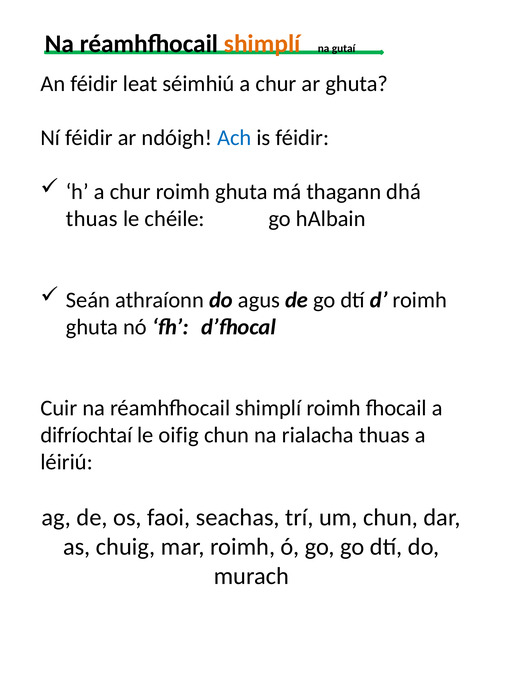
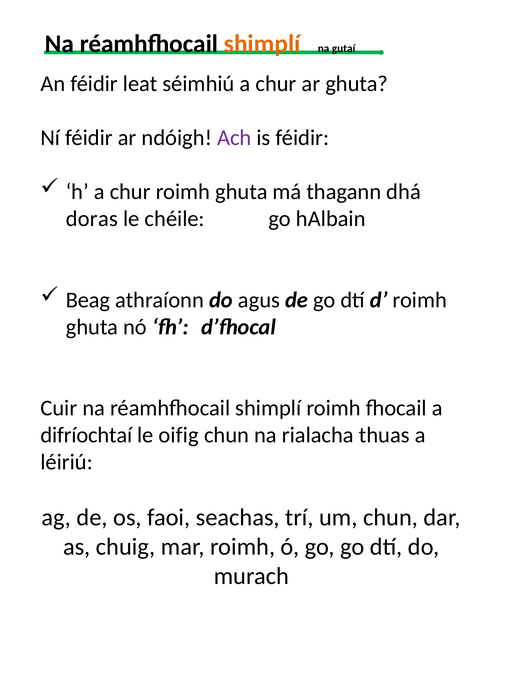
Ach colour: blue -> purple
thuas at (92, 219): thuas -> doras
Seán: Seán -> Beag
